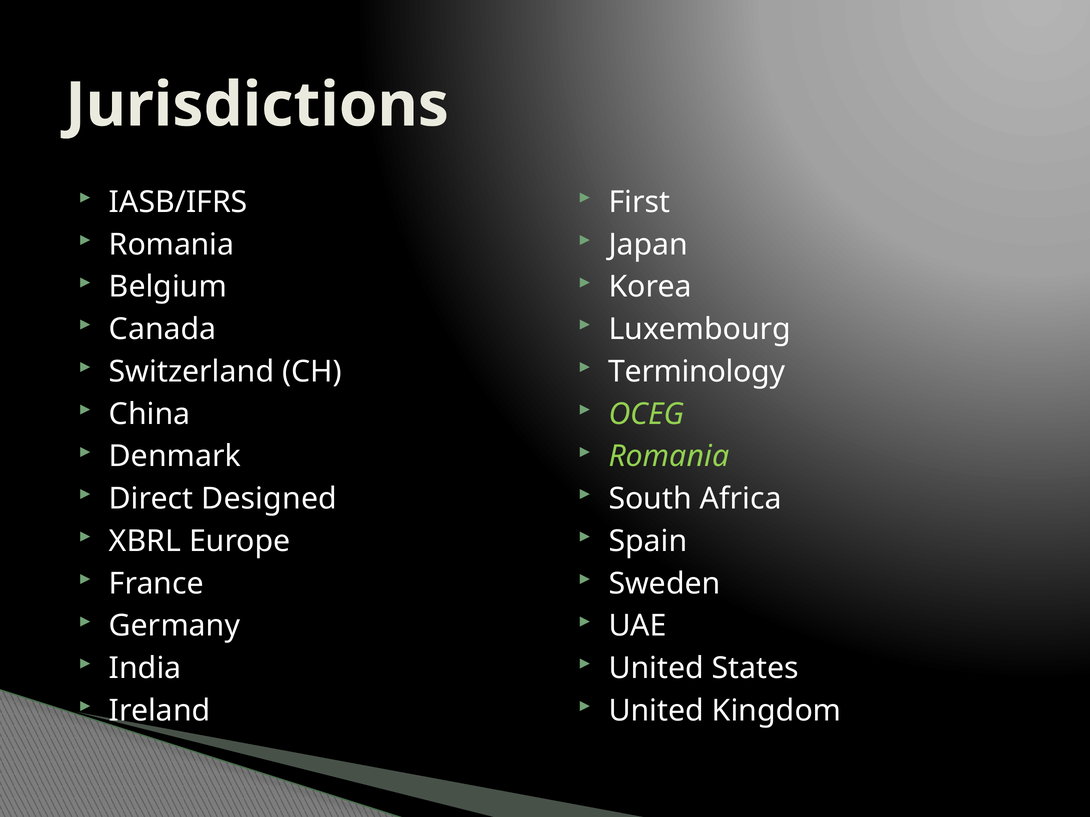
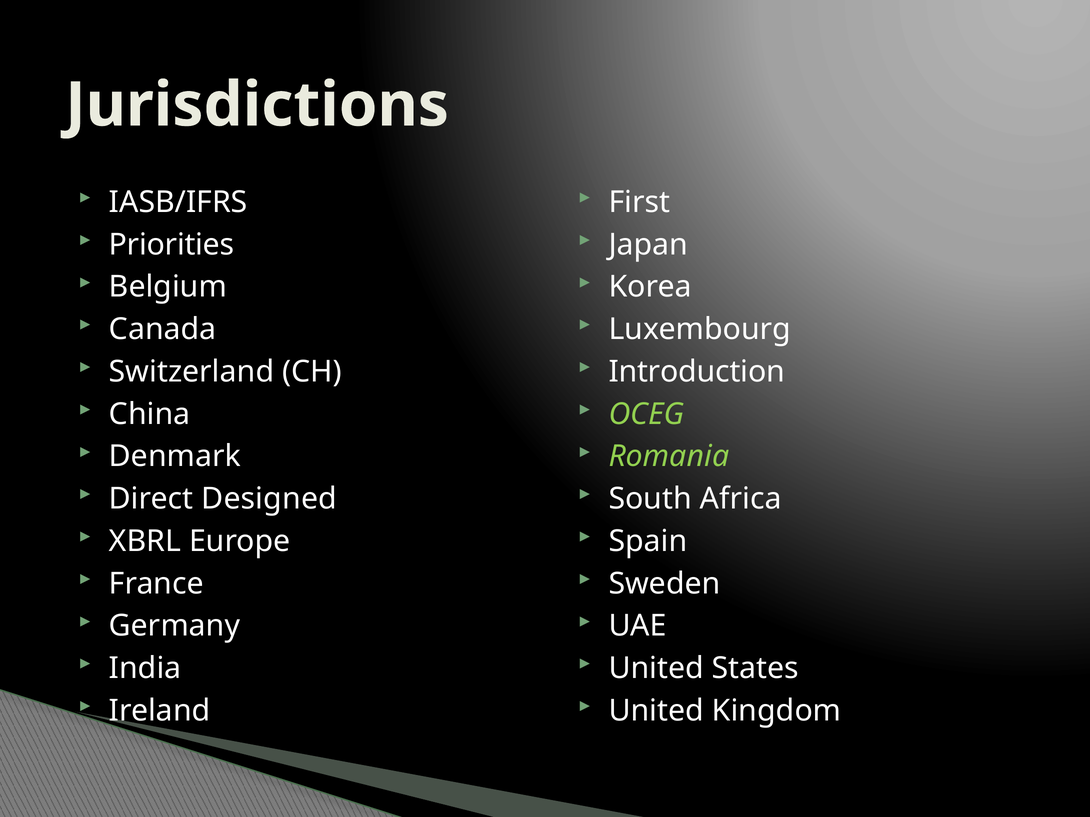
Romania at (172, 245): Romania -> Priorities
Terminology: Terminology -> Introduction
